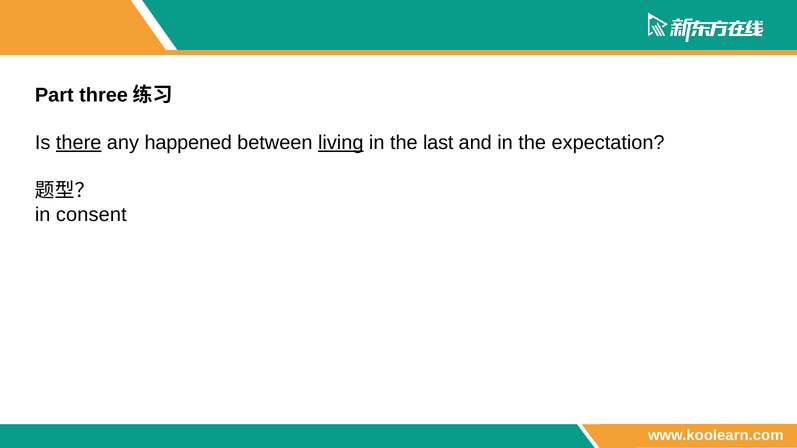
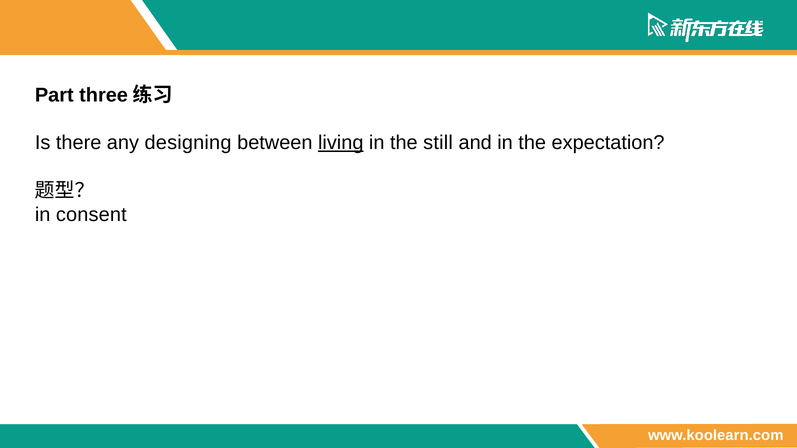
there underline: present -> none
happened: happened -> designing
last: last -> still
